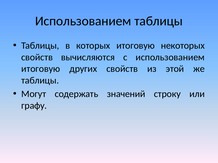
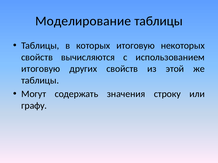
Использованием at (83, 21): Использованием -> Моделирование
значений: значений -> значения
